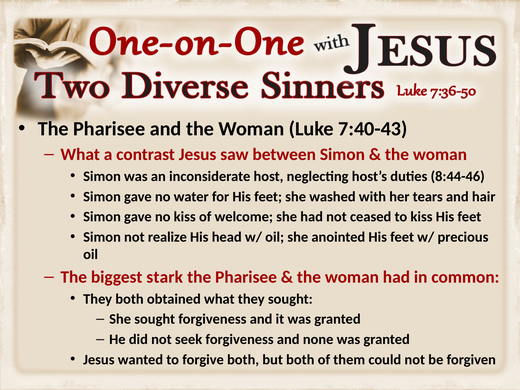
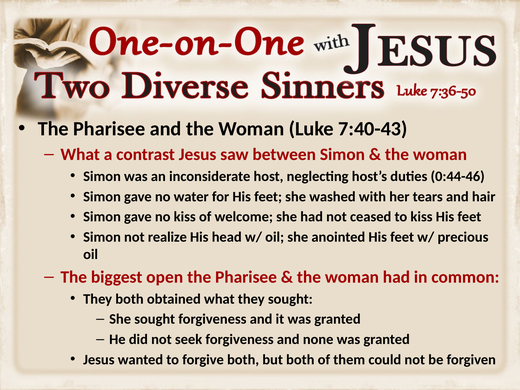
8:44-46: 8:44-46 -> 0:44-46
stark: stark -> open
